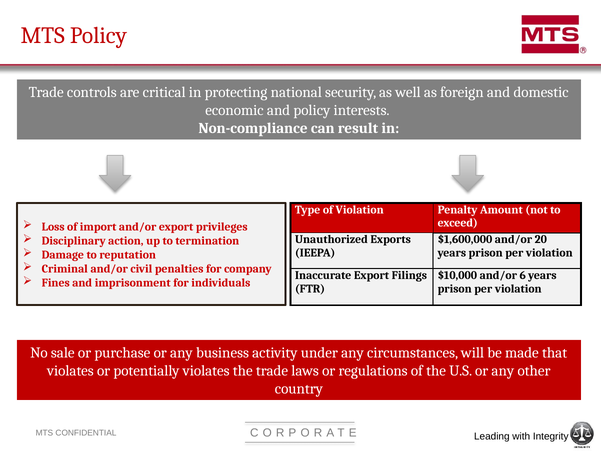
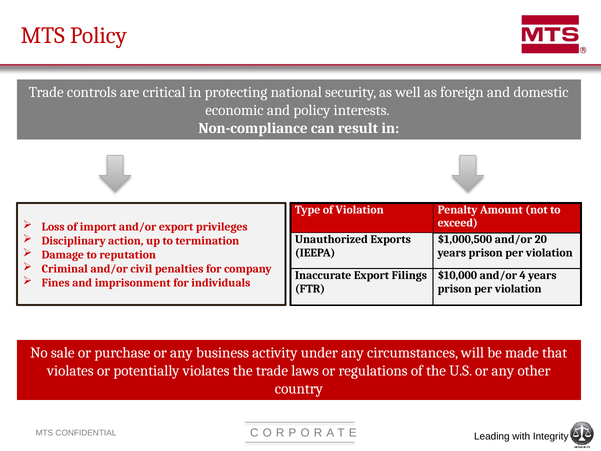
$1,600,000: $1,600,000 -> $1,000,500
6: 6 -> 4
